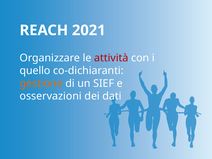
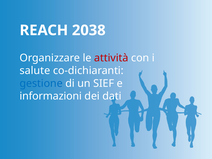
2021: 2021 -> 2038
quello: quello -> salute
gestione colour: orange -> blue
osservazioni: osservazioni -> informazioni
